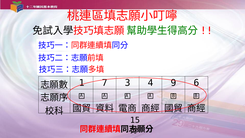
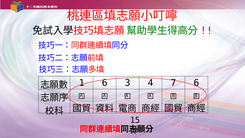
1 7: 7 -> 6
9: 9 -> 7
